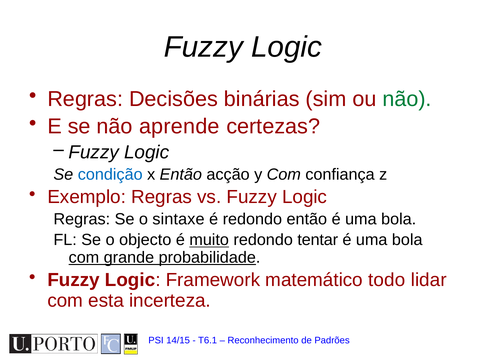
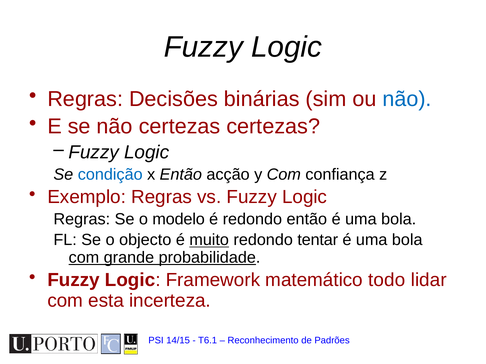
não at (407, 99) colour: green -> blue
não aprende: aprende -> certezas
sintaxe: sintaxe -> modelo
